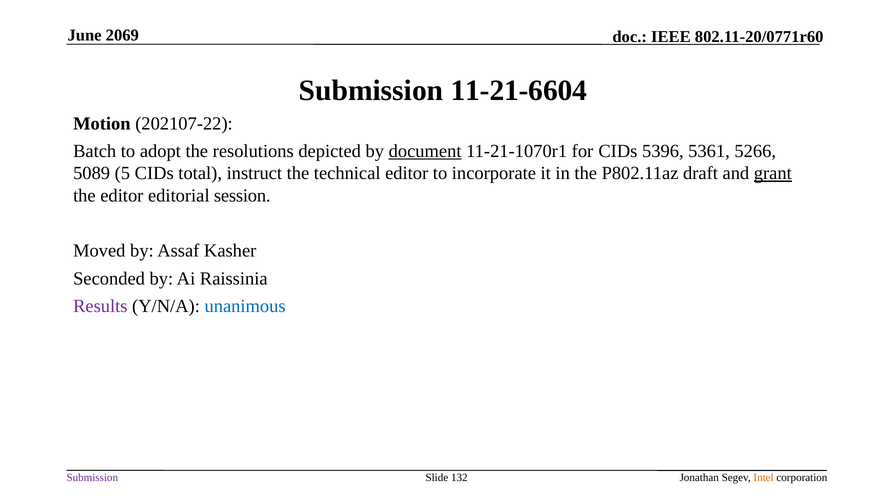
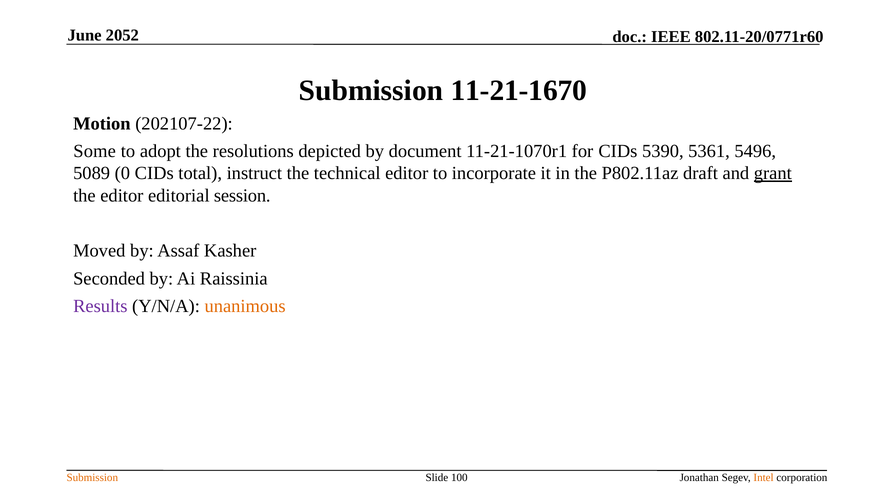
2069: 2069 -> 2052
11-21-6604: 11-21-6604 -> 11-21-1670
Batch: Batch -> Some
document underline: present -> none
5396: 5396 -> 5390
5266: 5266 -> 5496
5: 5 -> 0
unanimous colour: blue -> orange
Submission at (92, 478) colour: purple -> orange
132: 132 -> 100
